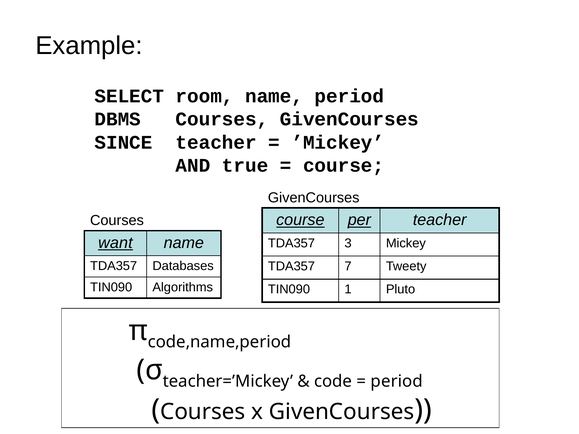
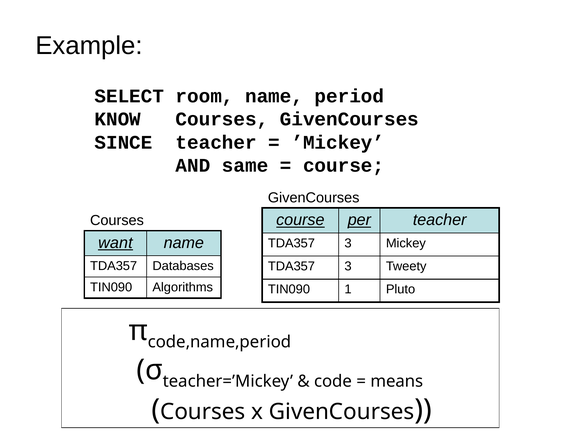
DBMS: DBMS -> KNOW
true: true -> same
7 at (348, 266): 7 -> 3
period at (397, 382): period -> means
